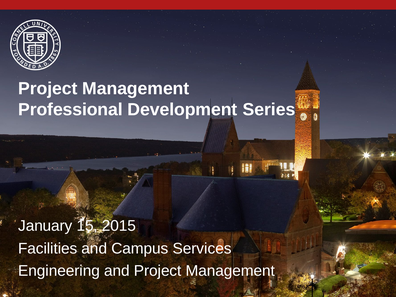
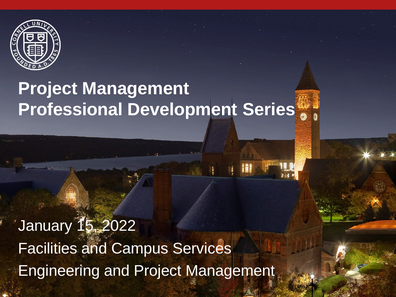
2015: 2015 -> 2022
